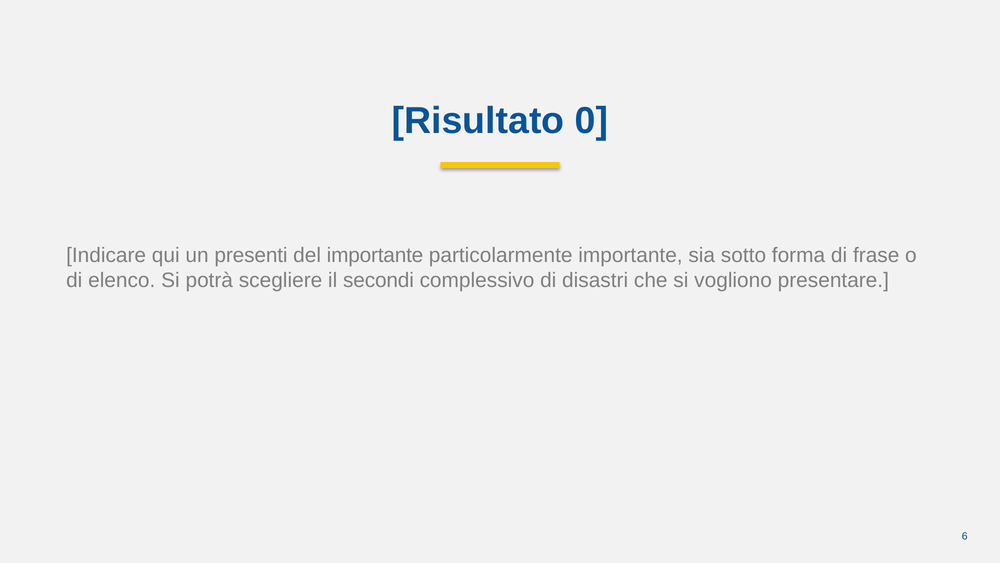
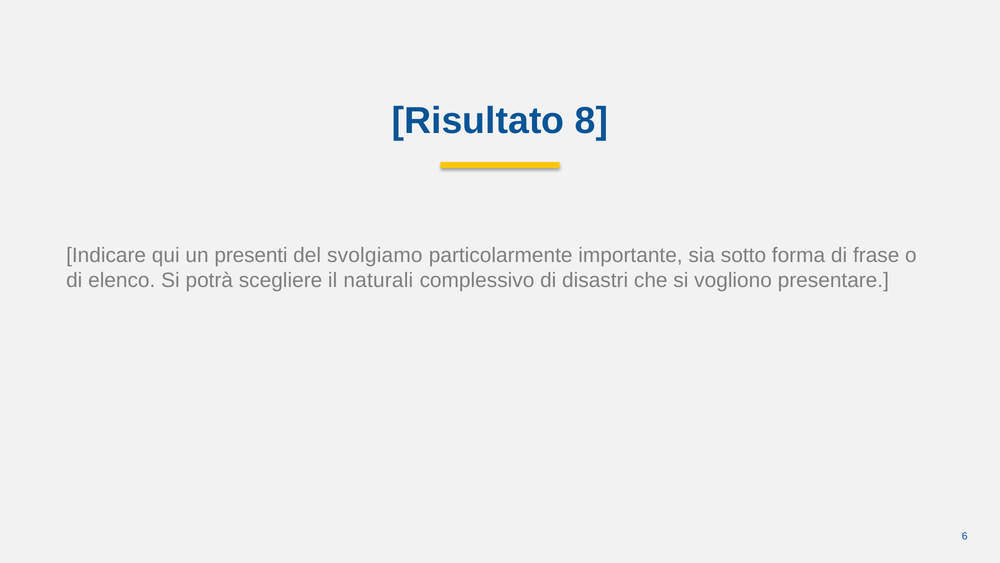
0: 0 -> 8
del importante: importante -> svolgiamo
secondi: secondi -> naturali
